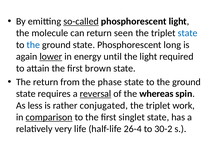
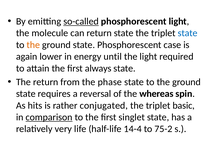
return seen: seen -> state
the at (33, 45) colour: blue -> orange
long: long -> case
lower underline: present -> none
brown: brown -> always
reversal underline: present -> none
less: less -> hits
work: work -> basic
26-4: 26-4 -> 14-4
30-2: 30-2 -> 75-2
